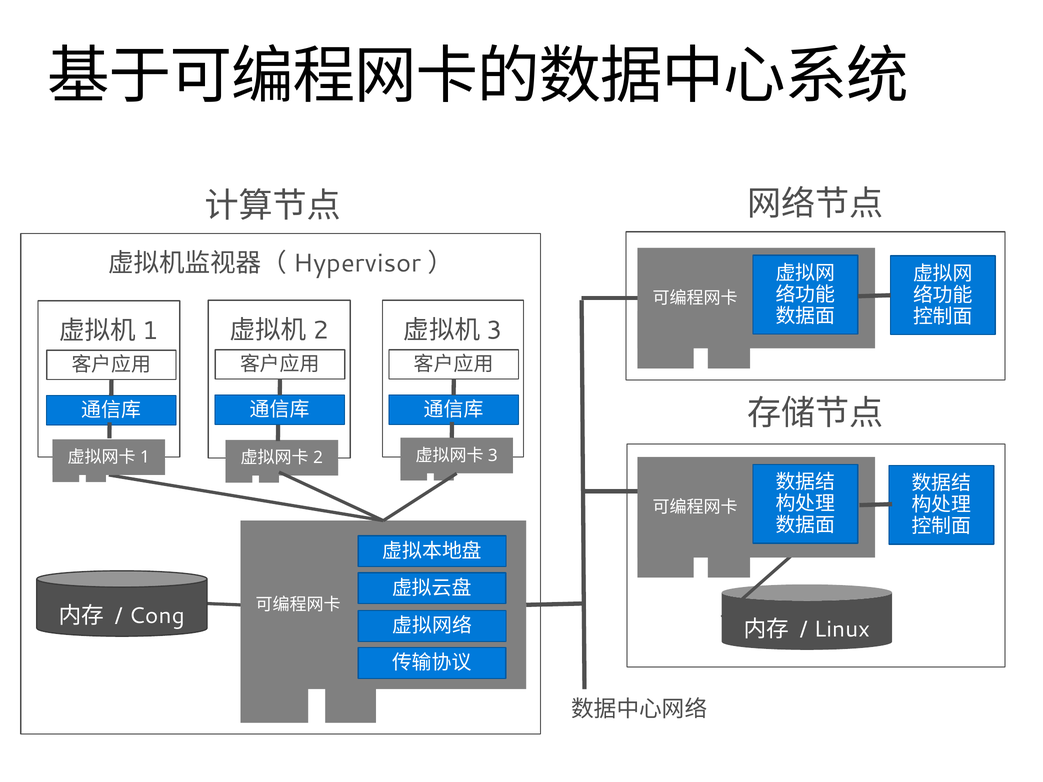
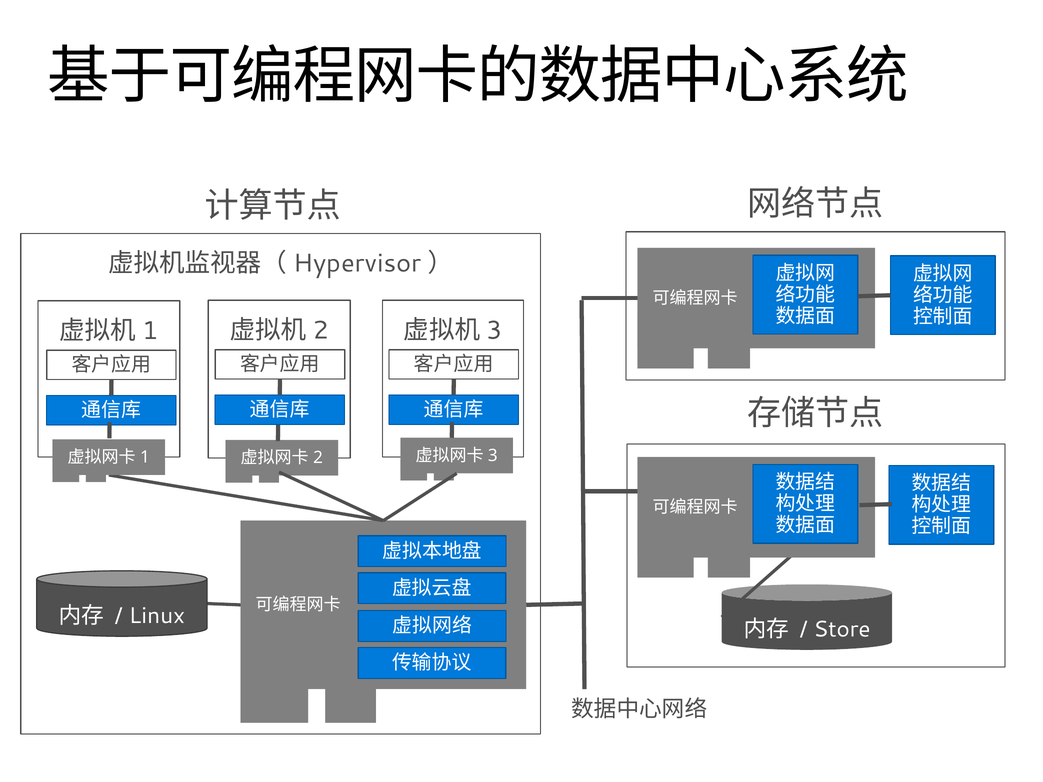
Cong: Cong -> Linux
Linux: Linux -> Store
